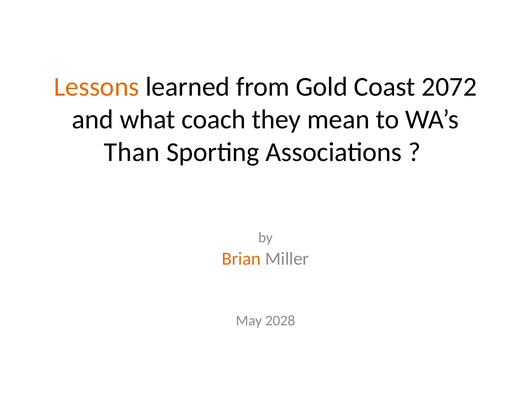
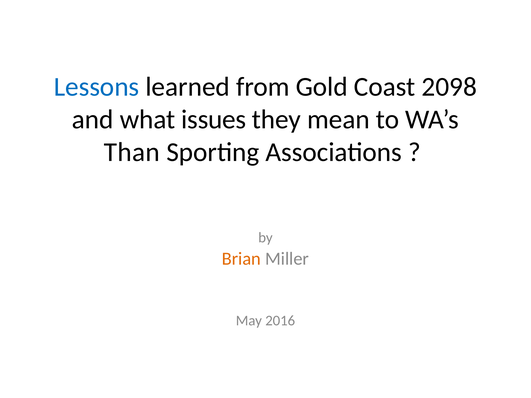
Lessons colour: orange -> blue
2072: 2072 -> 2098
coach: coach -> issues
2028: 2028 -> 2016
